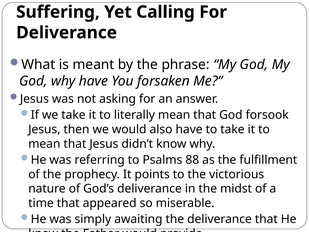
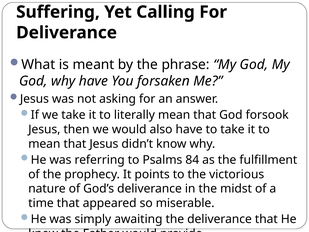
88: 88 -> 84
